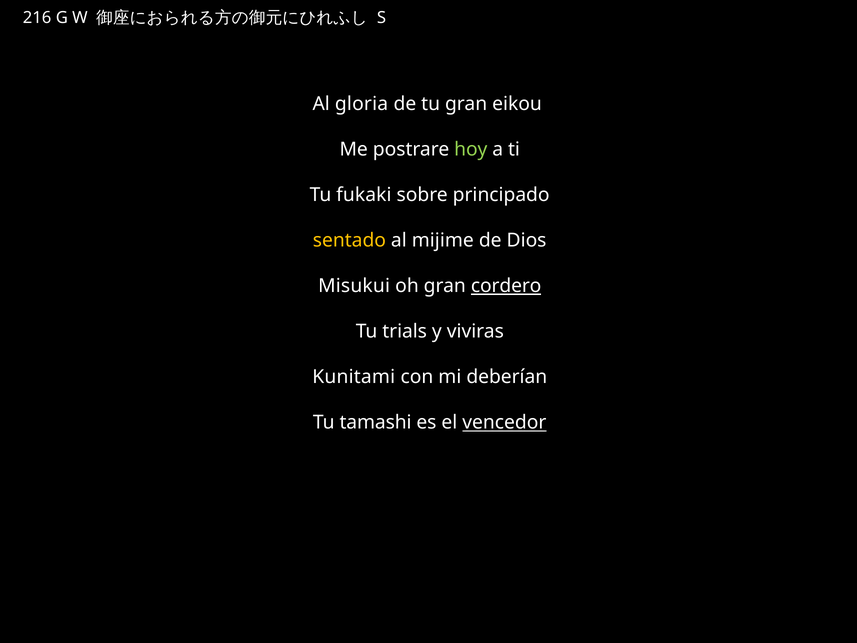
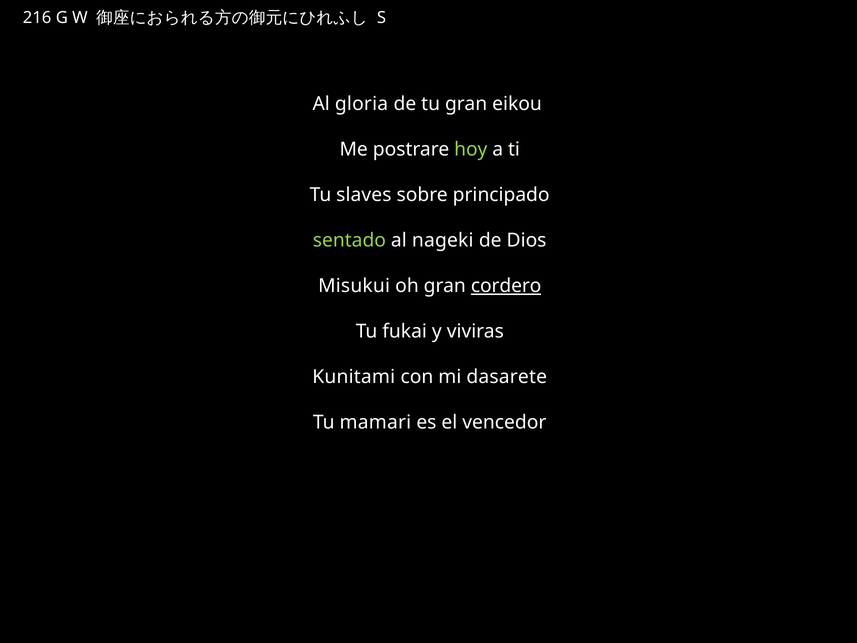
fukaki: fukaki -> slaves
sentado colour: yellow -> light green
mijime: mijime -> nageki
trials: trials -> fukai
deberían: deberían -> dasarete
tamashi: tamashi -> mamari
vencedor underline: present -> none
